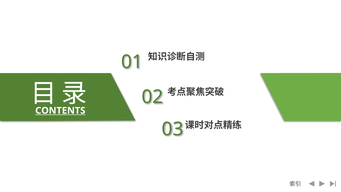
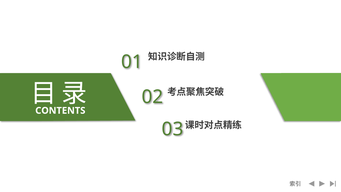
CONTENTS underline: present -> none
